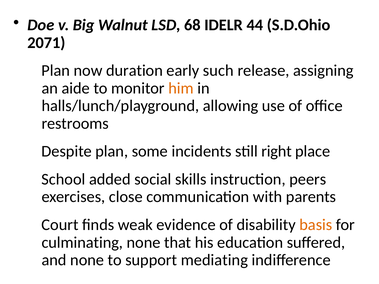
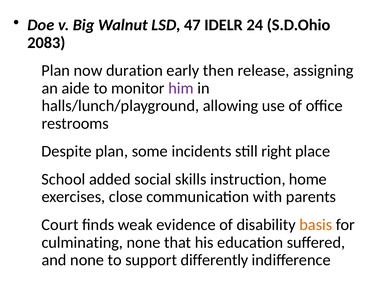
68: 68 -> 47
44: 44 -> 24
2071: 2071 -> 2083
such: such -> then
him colour: orange -> purple
peers: peers -> home
mediating: mediating -> differently
